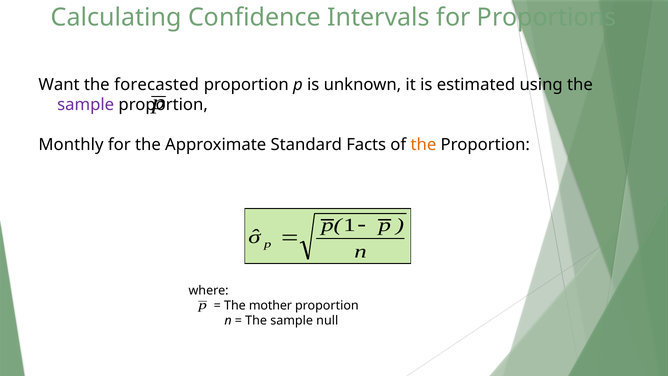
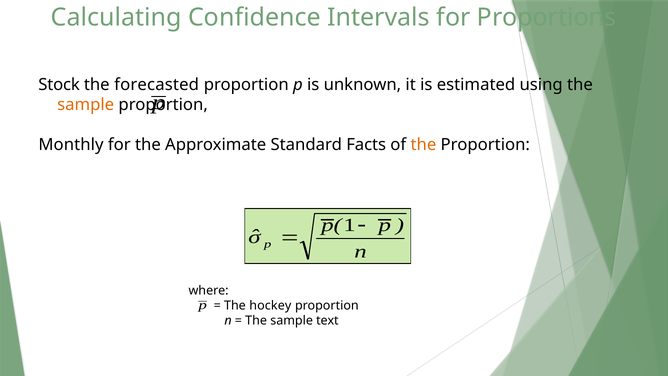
Want: Want -> Stock
sample at (86, 105) colour: purple -> orange
mother: mother -> hockey
null: null -> text
